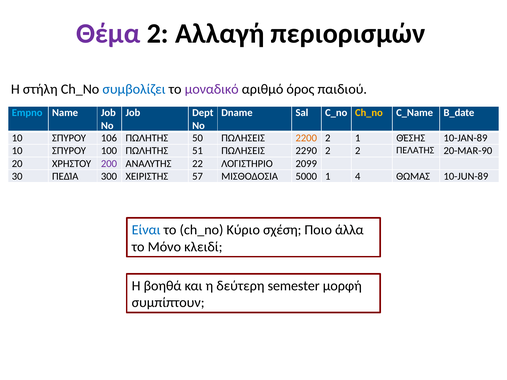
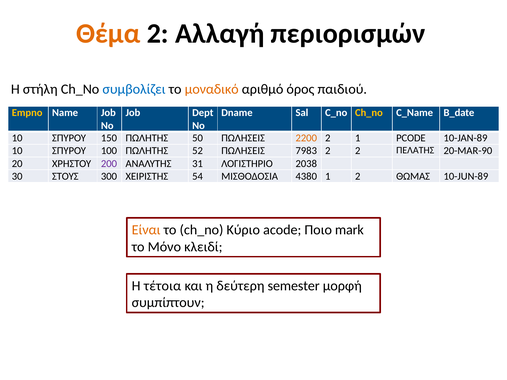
Θέμα colour: purple -> orange
μοναδικό colour: purple -> orange
Empno colour: light blue -> yellow
106: 106 -> 150
ΘΈΣΗΣ: ΘΈΣΗΣ -> PCODE
51: 51 -> 52
2290: 2290 -> 7983
22: 22 -> 31
2099: 2099 -> 2038
ΠΕΔΊΑ: ΠΕΔΊΑ -> ΣΤΟΥΣ
57: 57 -> 54
5000: 5000 -> 4380
1 4: 4 -> 2
Είναι colour: blue -> orange
σχέση: σχέση -> acode
άλλα: άλλα -> mark
βοηθά: βοηθά -> τέτοια
